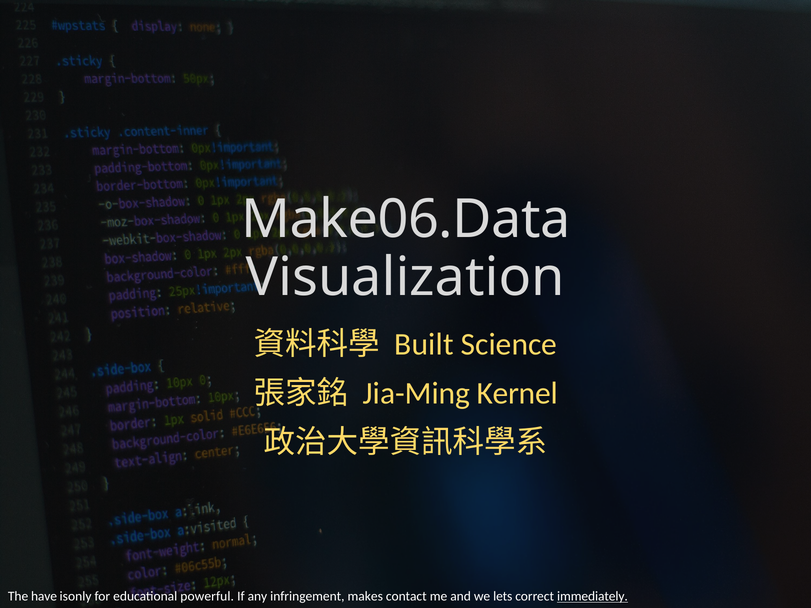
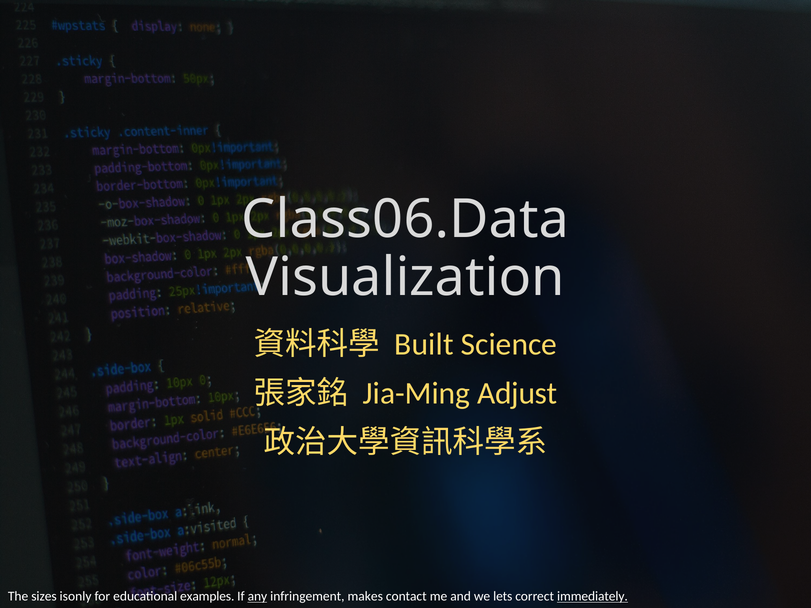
Make06.Data: Make06.Data -> Class06.Data
Kernel: Kernel -> Adjust
have: have -> sizes
powerful: powerful -> examples
any underline: none -> present
